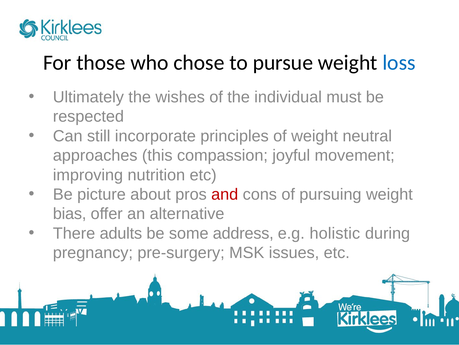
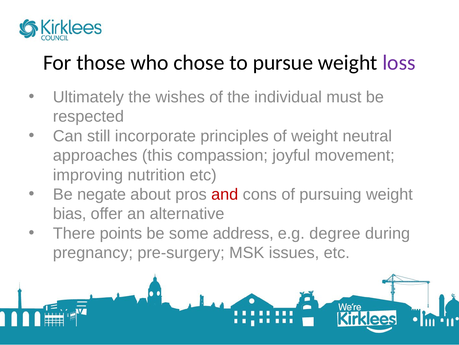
loss colour: blue -> purple
picture: picture -> negate
adults: adults -> points
holistic: holistic -> degree
